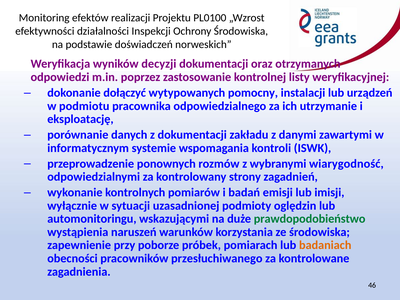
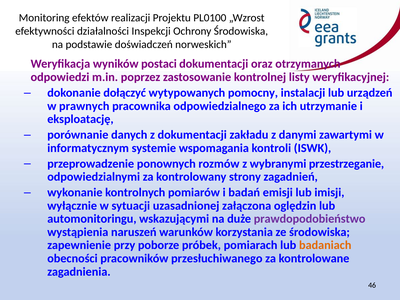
decyzji: decyzji -> postaci
podmiotu: podmiotu -> prawnych
wiarygodność: wiarygodność -> przestrzeganie
podmioty: podmioty -> załączona
prawdopodobieństwo colour: green -> purple
